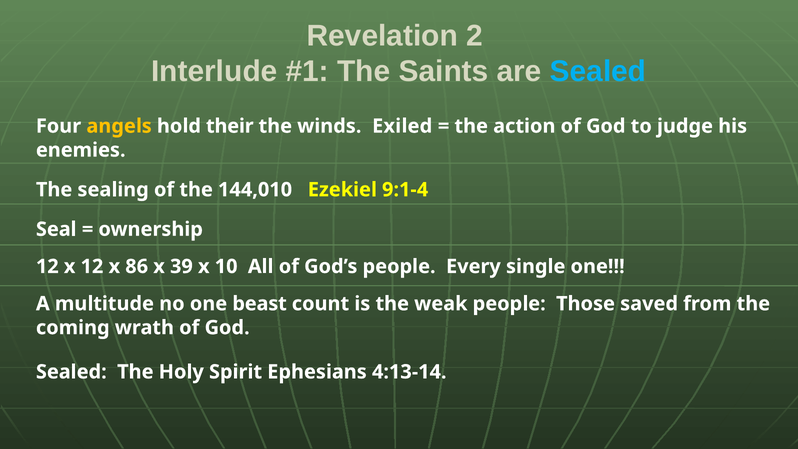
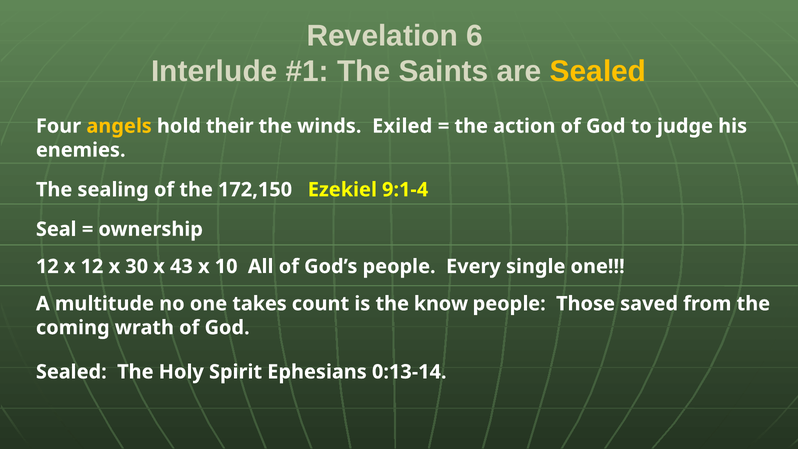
2: 2 -> 6
Sealed at (598, 72) colour: light blue -> yellow
144,010: 144,010 -> 172,150
86: 86 -> 30
39: 39 -> 43
beast: beast -> takes
weak: weak -> know
4:13-14: 4:13-14 -> 0:13-14
